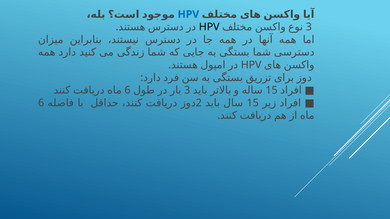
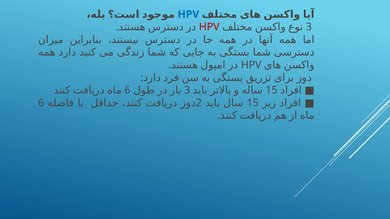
HPV at (209, 27) colour: black -> red
